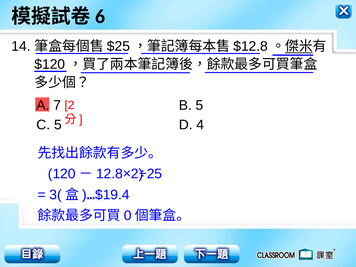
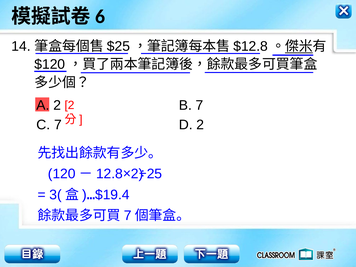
A 7: 7 -> 2
B 5: 5 -> 7
C 5: 5 -> 7
D 4: 4 -> 2
0 at (128, 216): 0 -> 7
